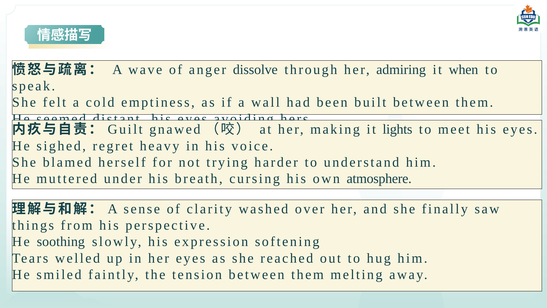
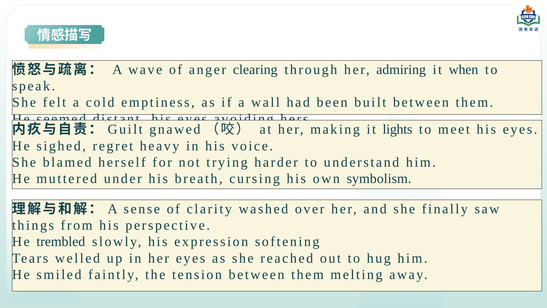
dissolve: dissolve -> clearing
atmosphere: atmosphere -> symbolism
soothing: soothing -> trembled
